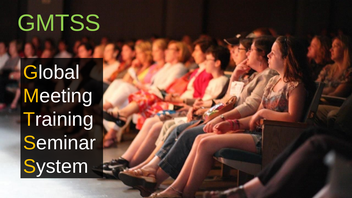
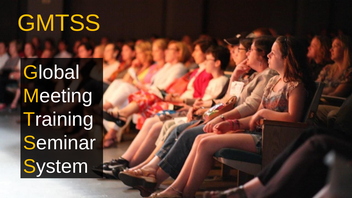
GMTSS colour: light green -> yellow
